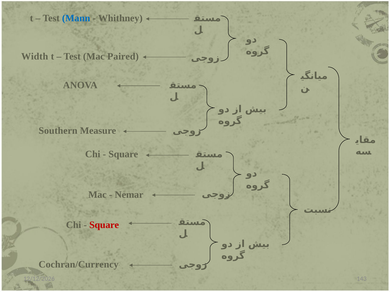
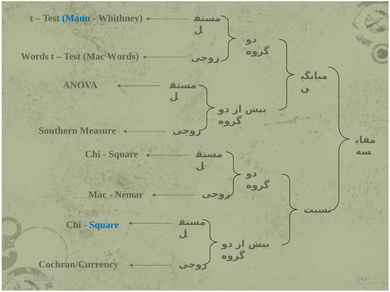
Width at (35, 56): Width -> Words
Mac Paired: Paired -> Words
Square at (104, 225) colour: red -> blue
